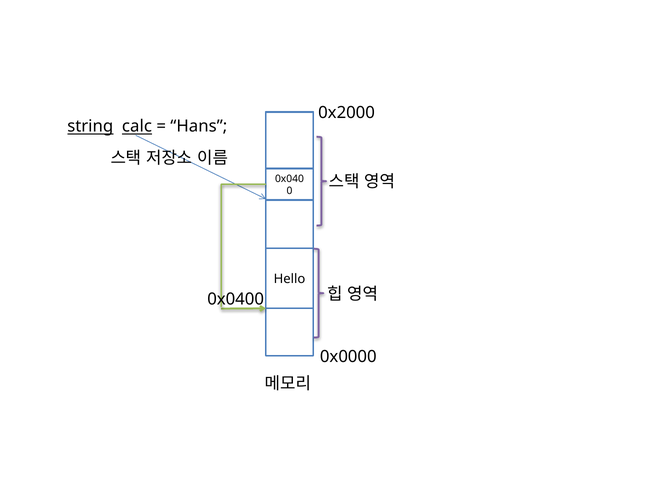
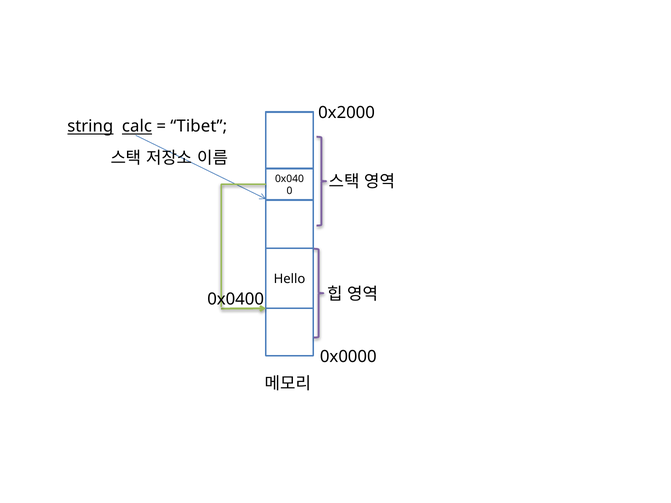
Hans: Hans -> Tibet
